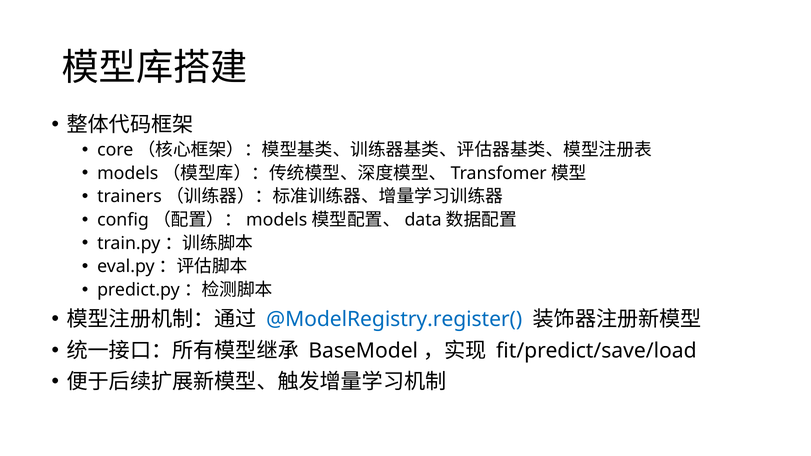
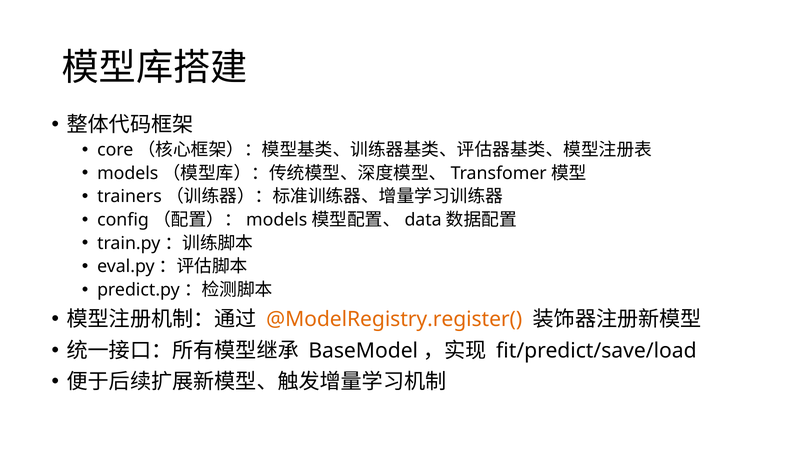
@ModelRegistry.register( colour: blue -> orange
